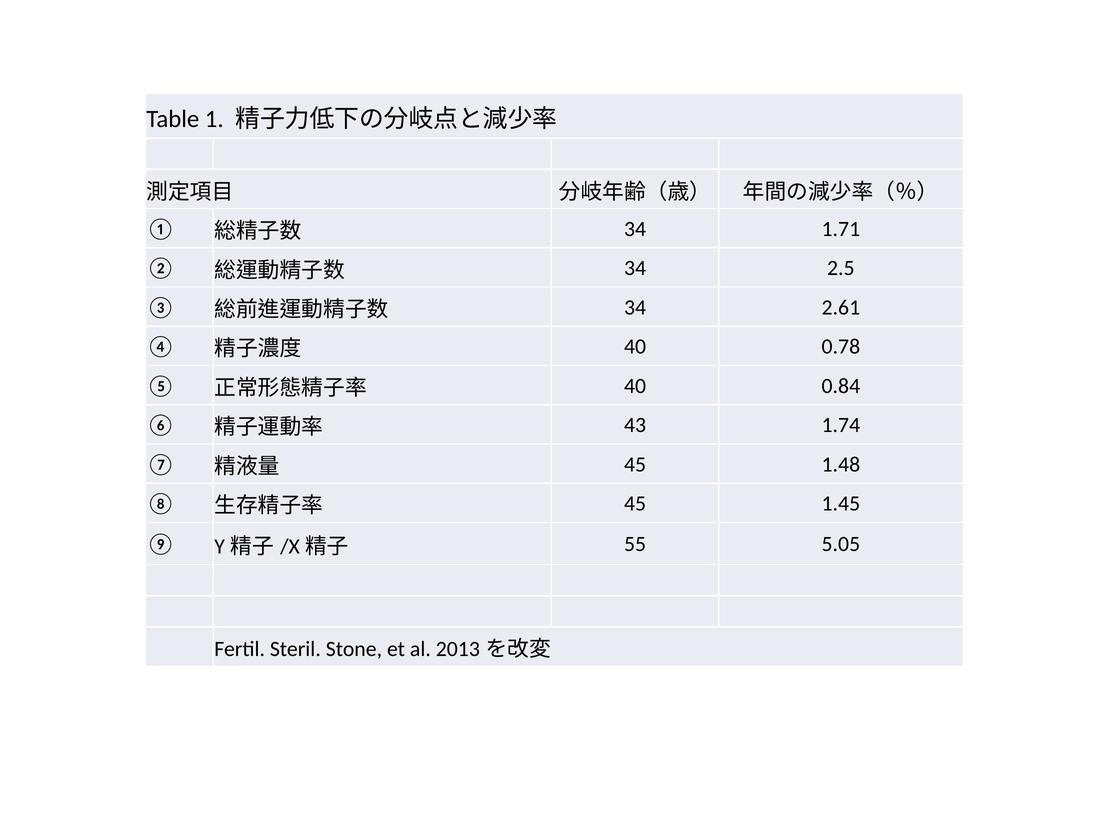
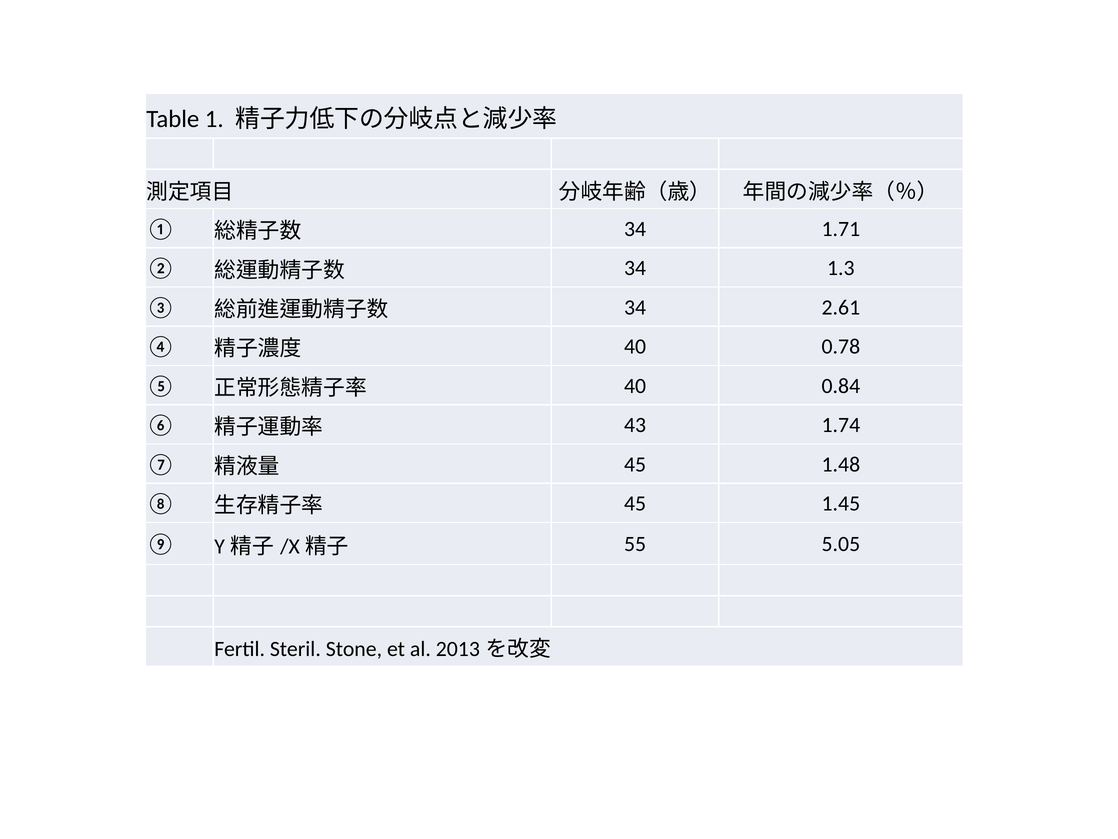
2.5: 2.5 -> 1.3
